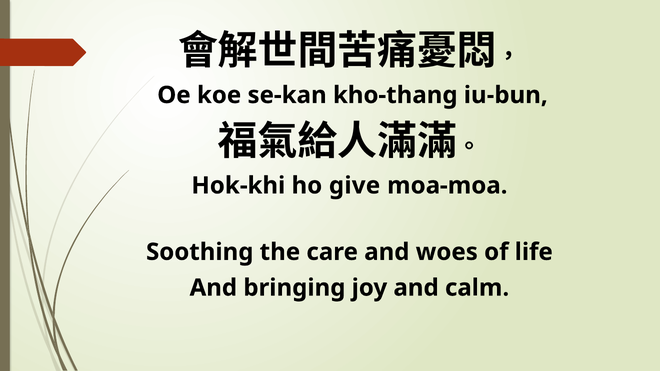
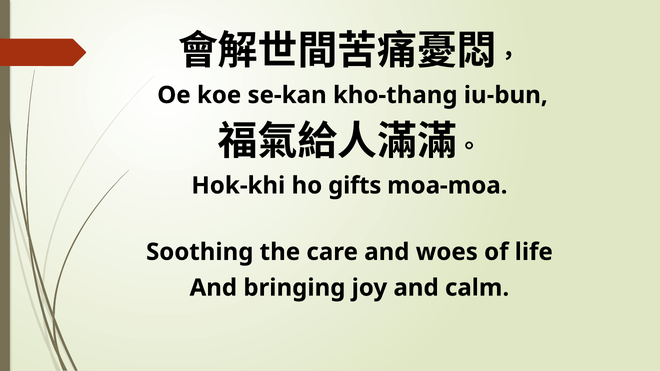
give: give -> gifts
